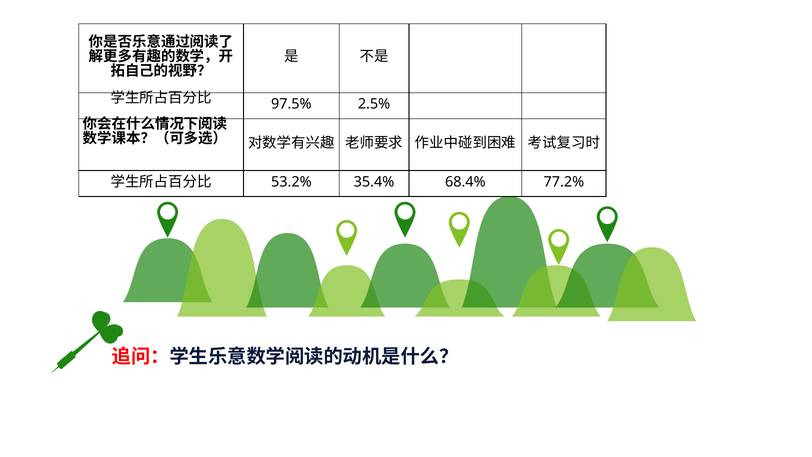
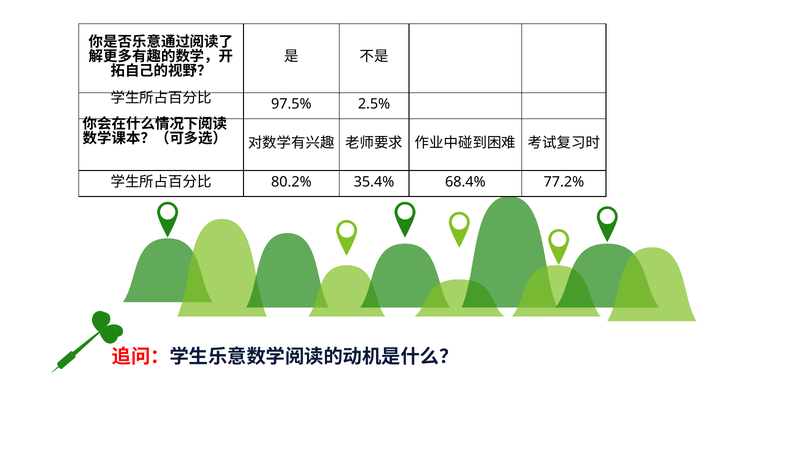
53.2%: 53.2% -> 80.2%
